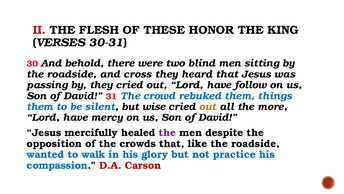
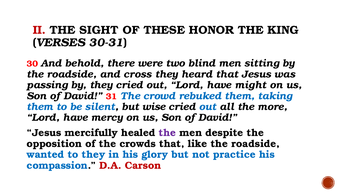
FLESH: FLESH -> SIGHT
follow: follow -> might
things: things -> taking
out at (208, 107) colour: orange -> blue
to walk: walk -> they
